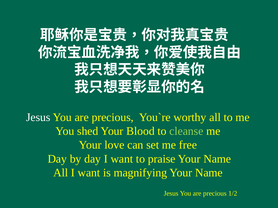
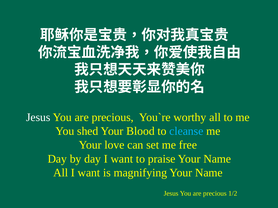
cleanse colour: light green -> light blue
